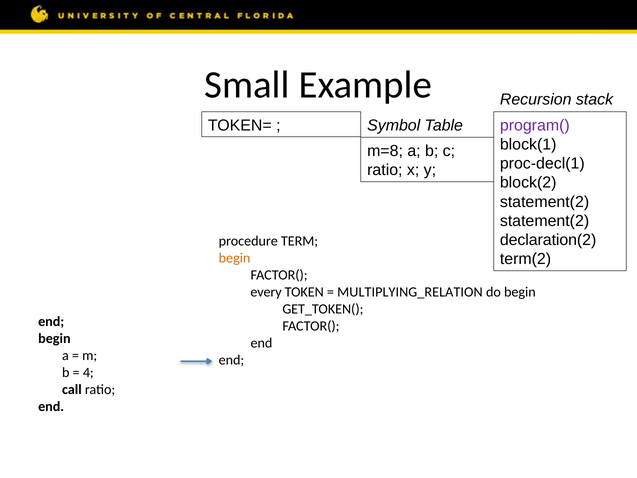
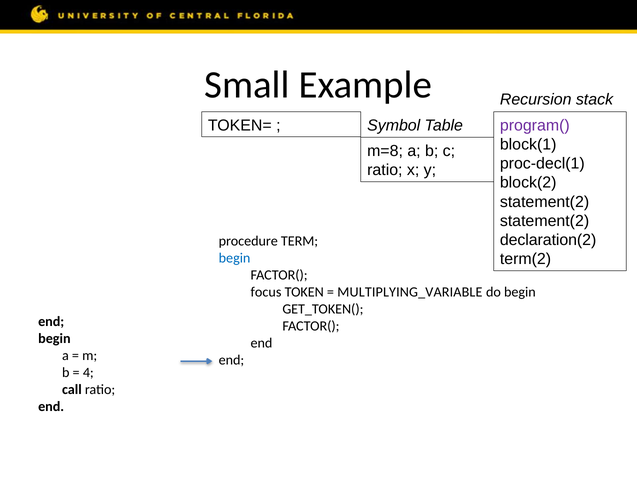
begin at (235, 258) colour: orange -> blue
every: every -> focus
MULTIPLYING_RELATION: MULTIPLYING_RELATION -> MULTIPLYING_VARIABLE
